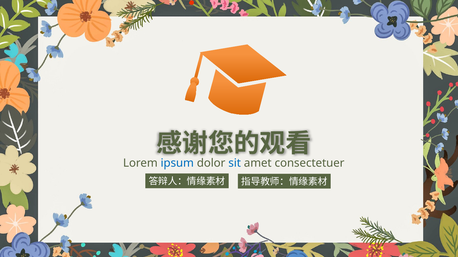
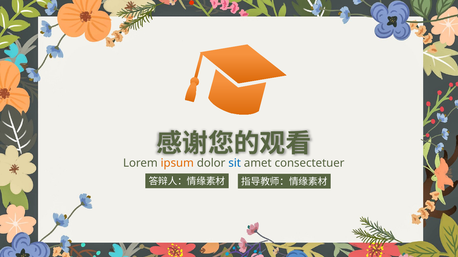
ipsum colour: blue -> orange
